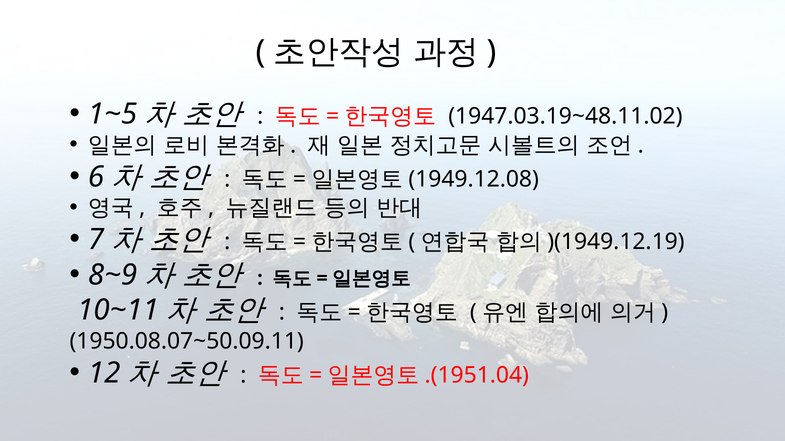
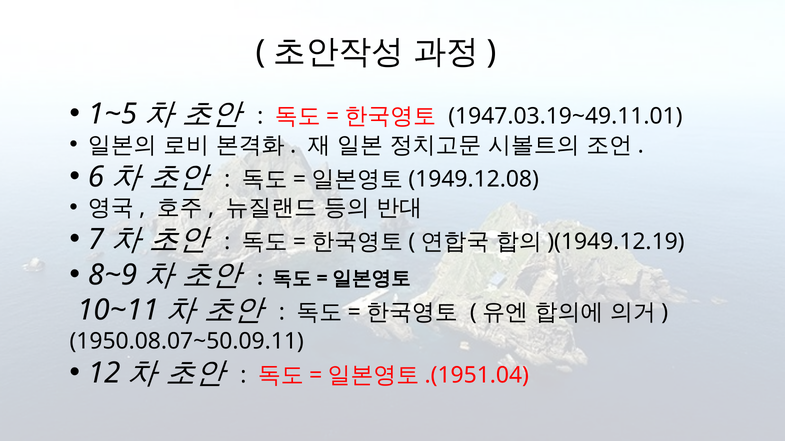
1947.03.19~48.11.02: 1947.03.19~48.11.02 -> 1947.03.19~49.11.01
